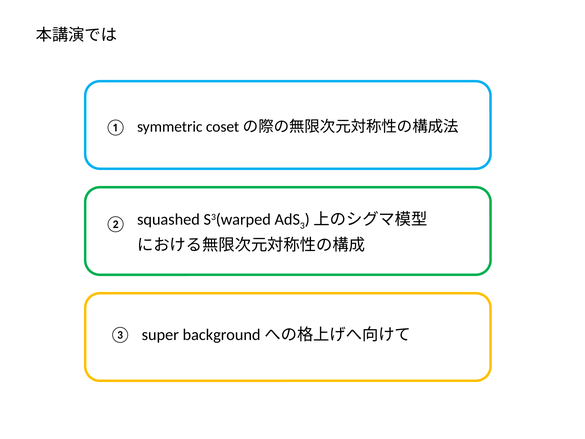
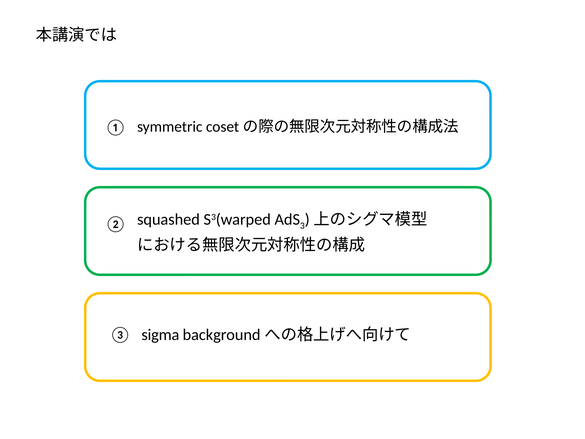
super: super -> sigma
